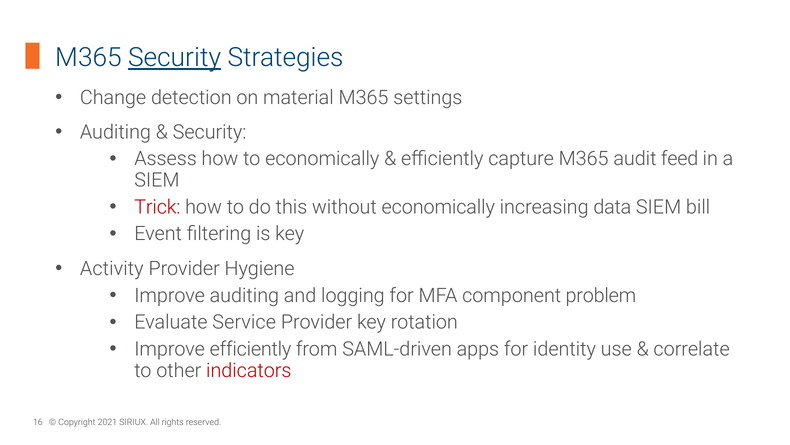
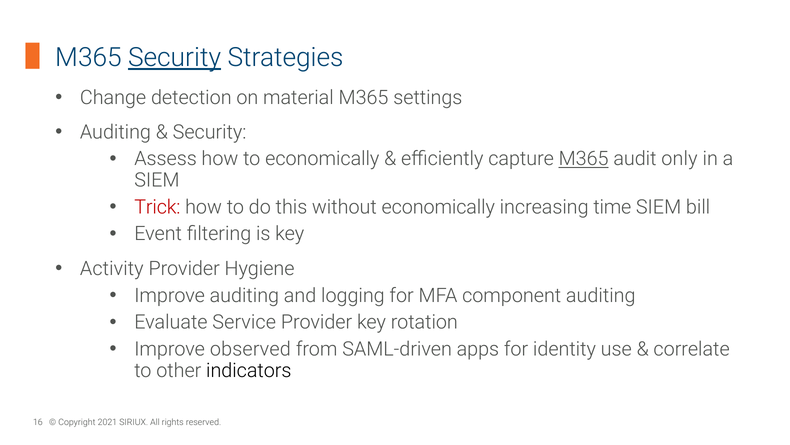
M365 at (584, 159) underline: none -> present
feed: feed -> only
data: data -> time
component problem: problem -> auditing
Improve efficiently: efficiently -> observed
indicators colour: red -> black
